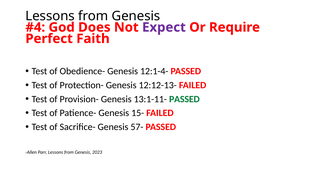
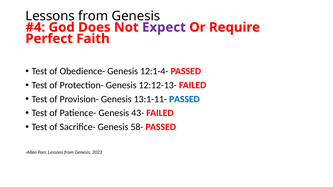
PASSED at (184, 99) colour: green -> blue
15-: 15- -> 43-
57-: 57- -> 58-
